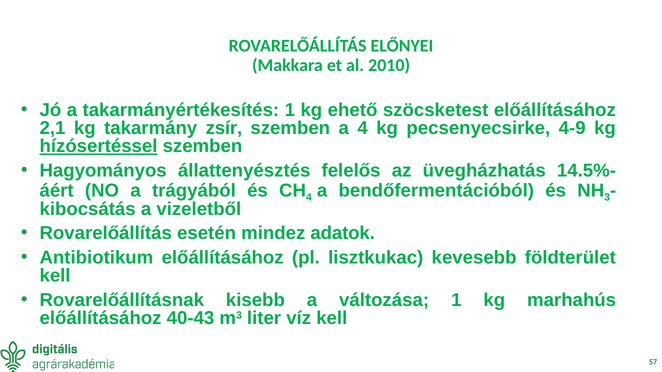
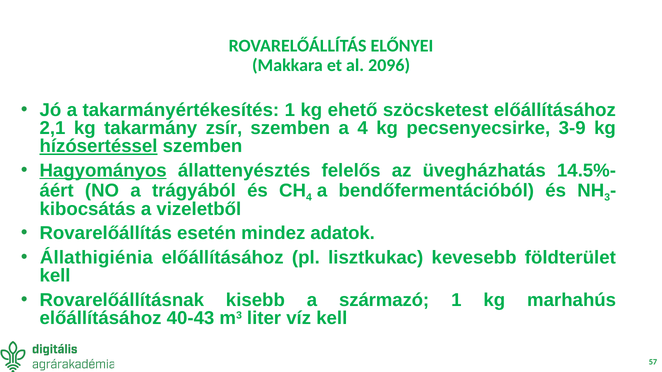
2010: 2010 -> 2096
4-9: 4-9 -> 3-9
Hagyományos underline: none -> present
Antibiotikum: Antibiotikum -> Állathigiénia
változása: változása -> származó
